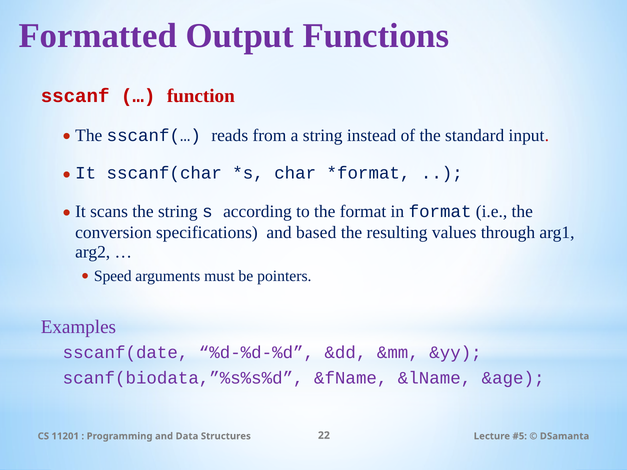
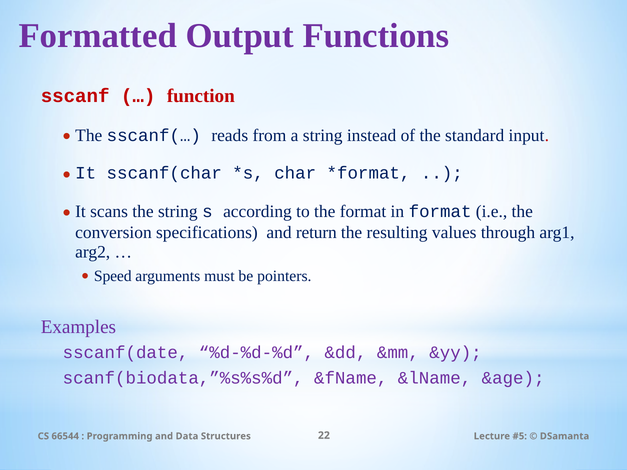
based: based -> return
11201: 11201 -> 66544
